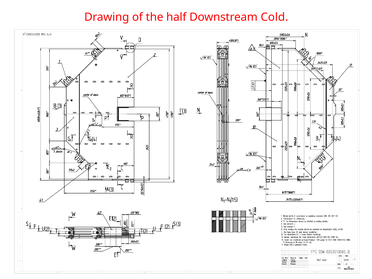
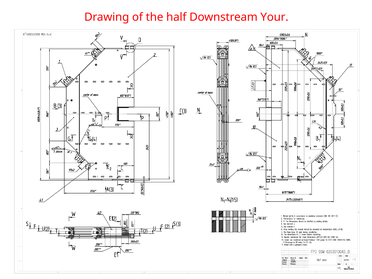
Cold: Cold -> Your
